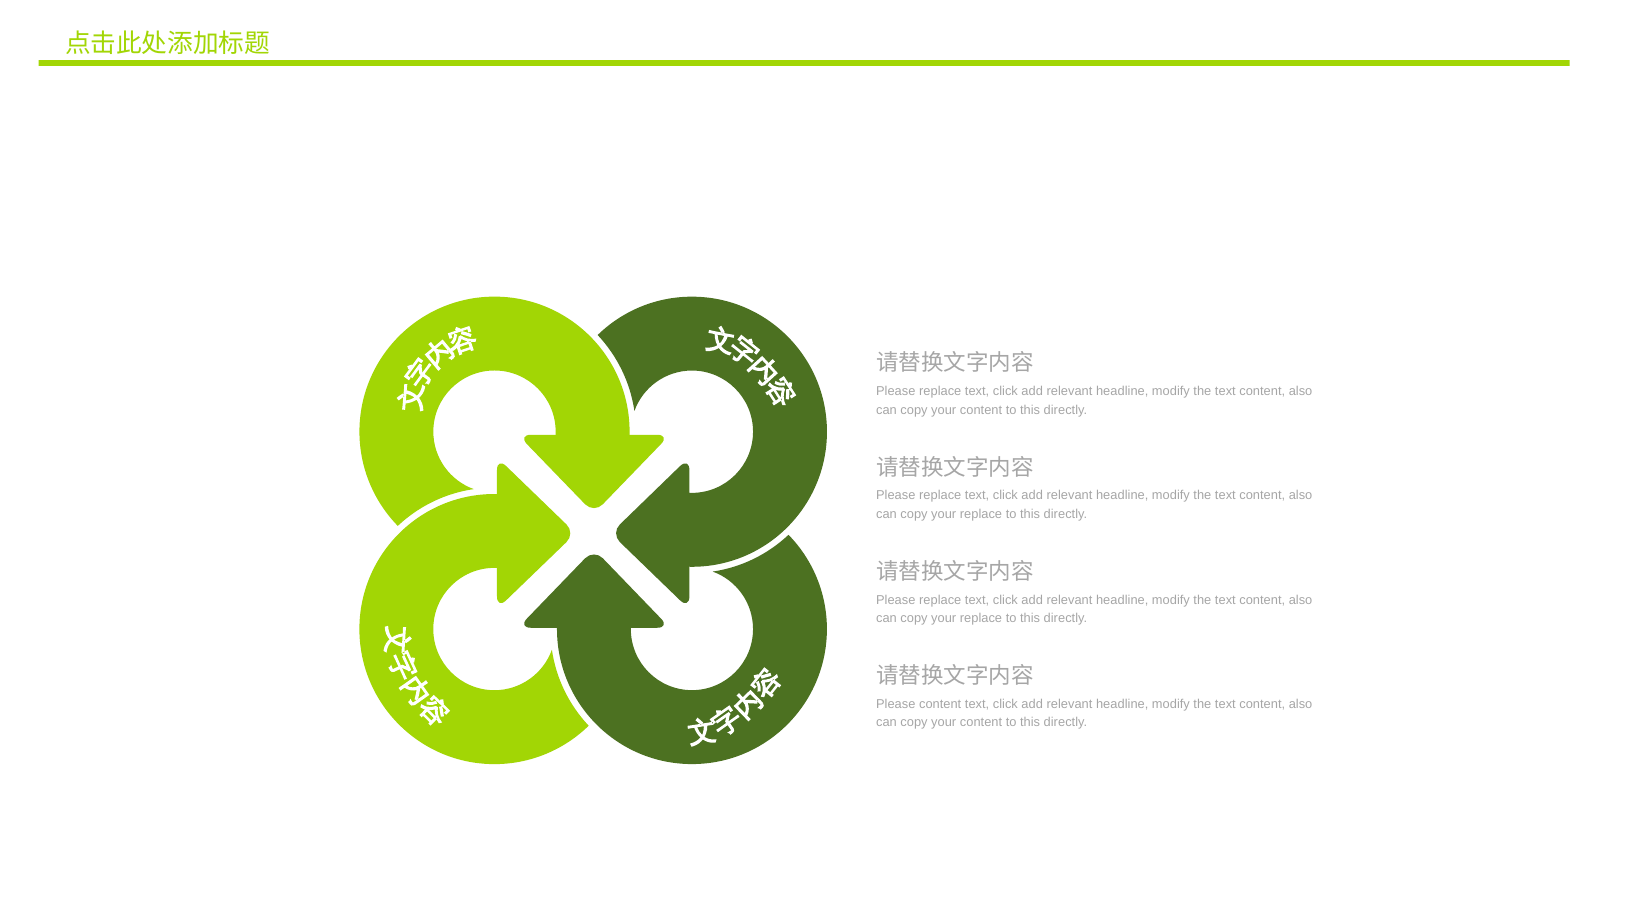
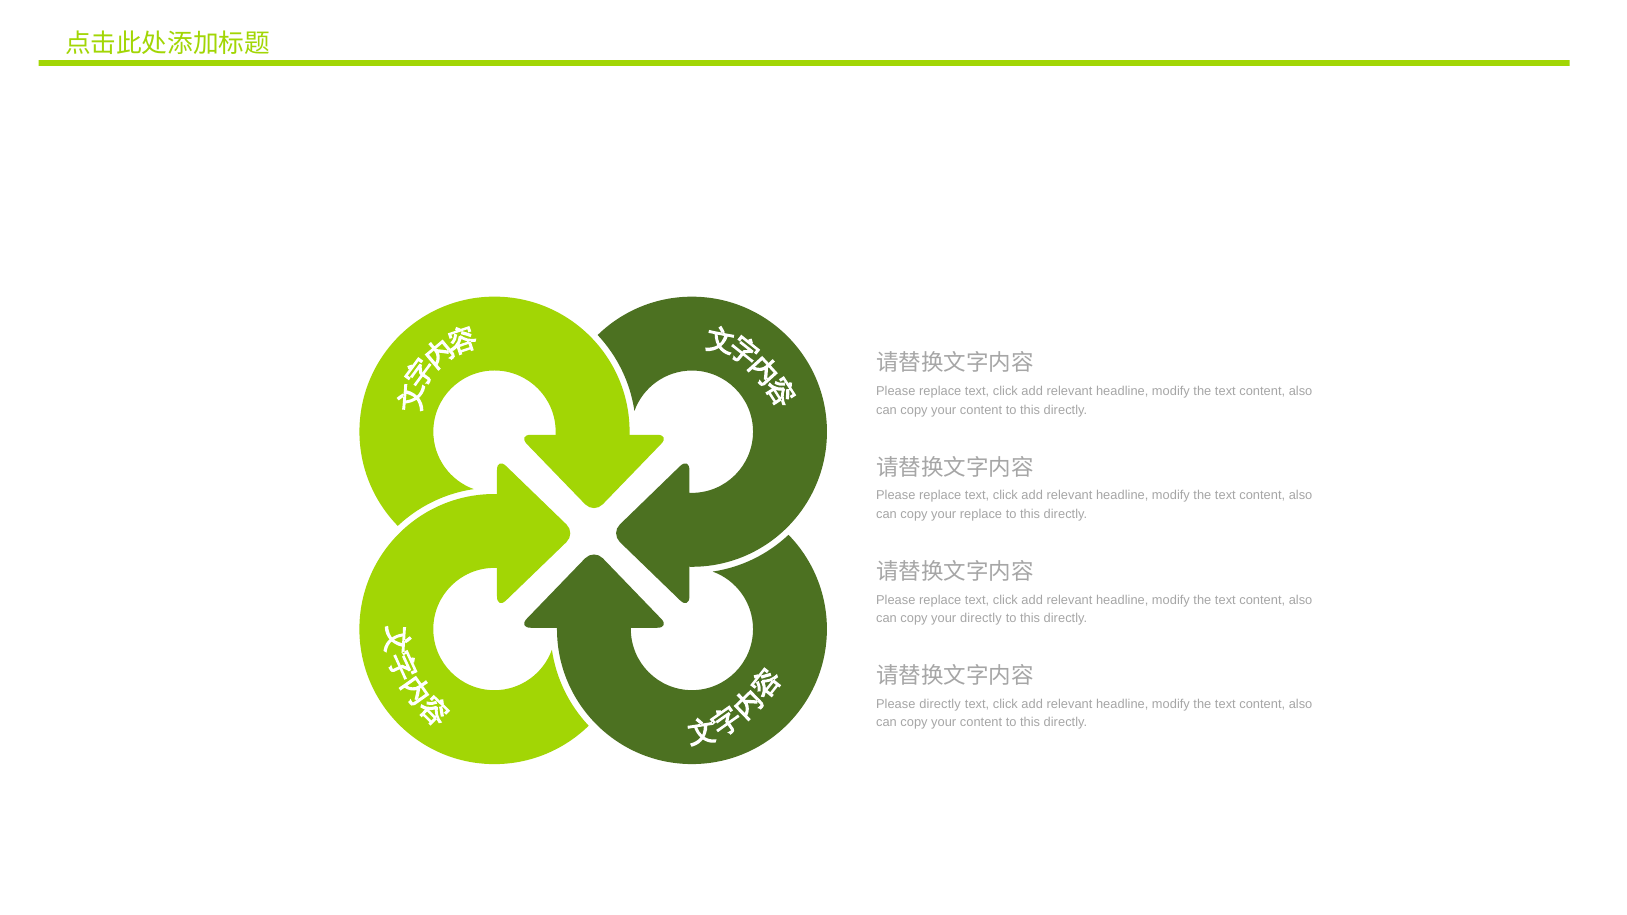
replace at (981, 618): replace -> directly
Please content: content -> directly
